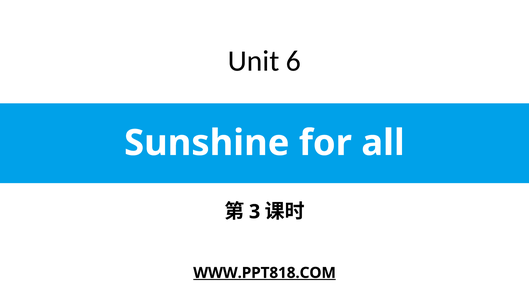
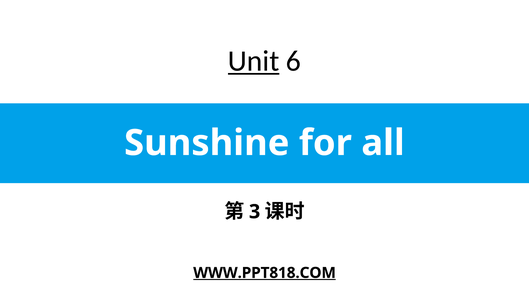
Unit underline: none -> present
